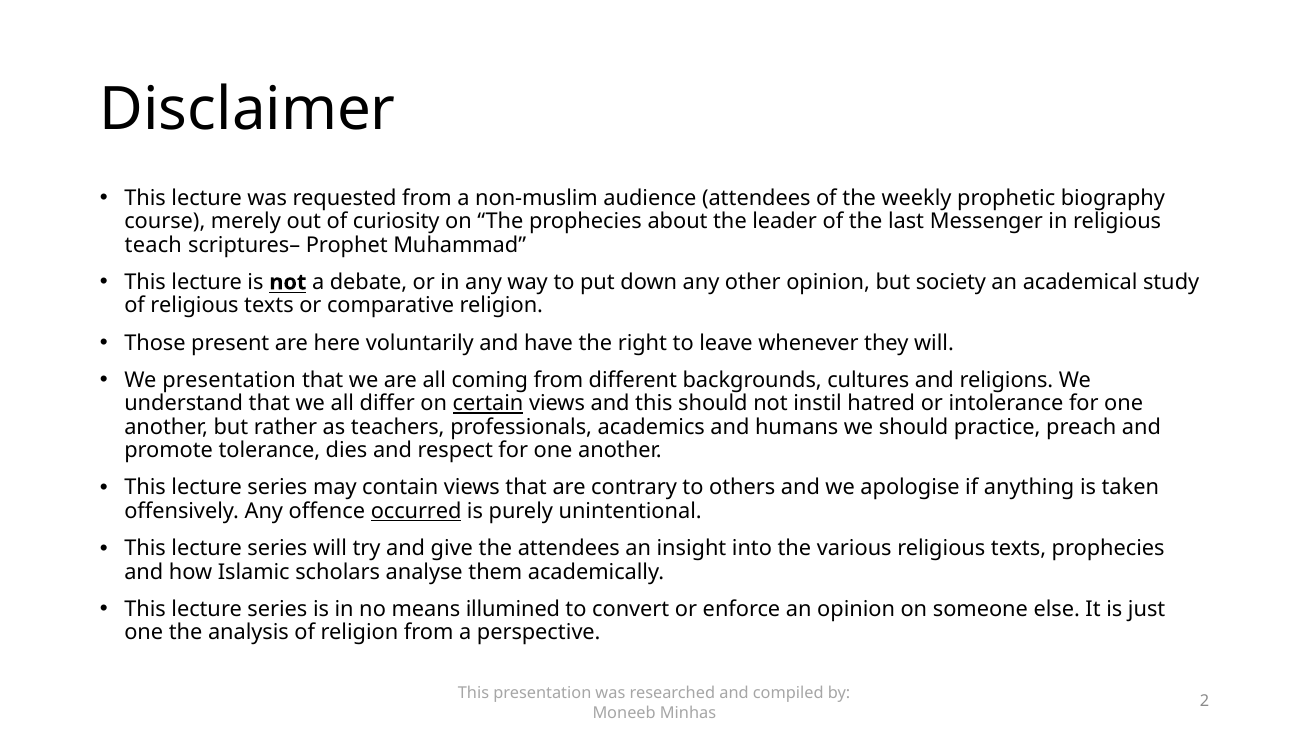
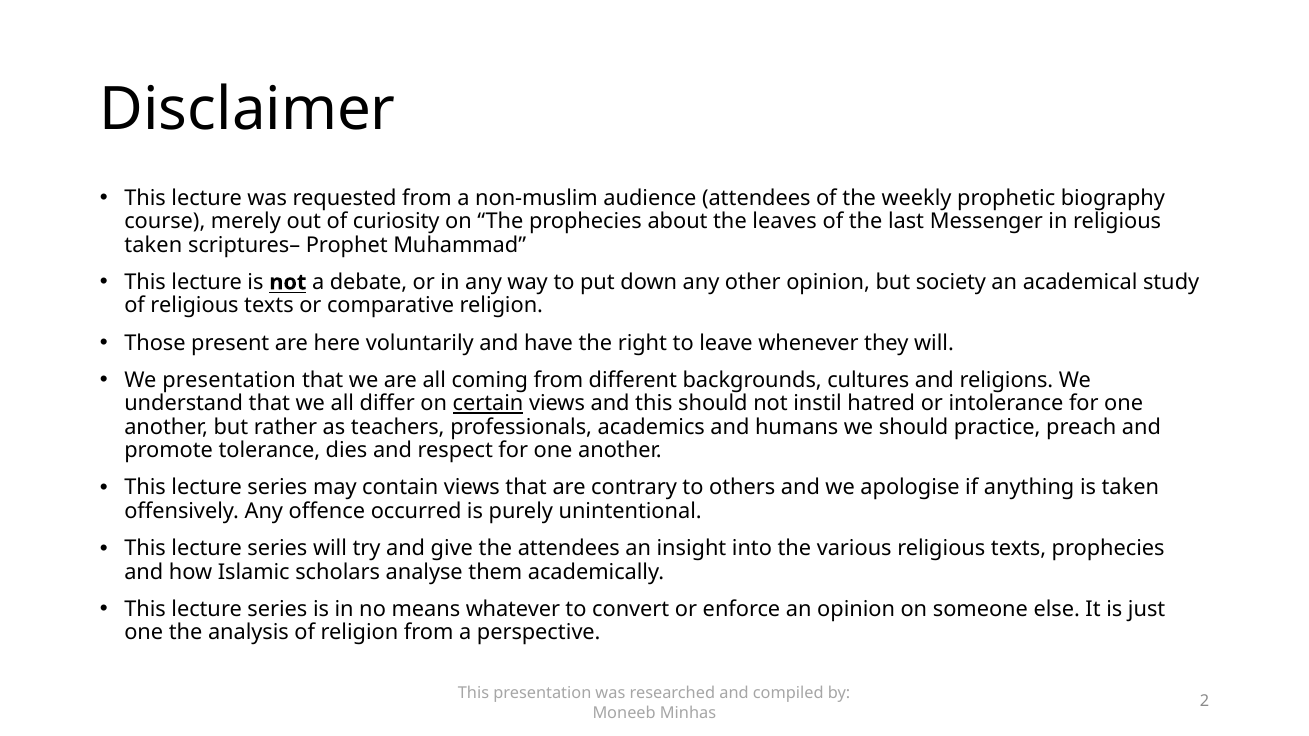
leader: leader -> leaves
teach at (153, 245): teach -> taken
occurred underline: present -> none
illumined: illumined -> whatever
